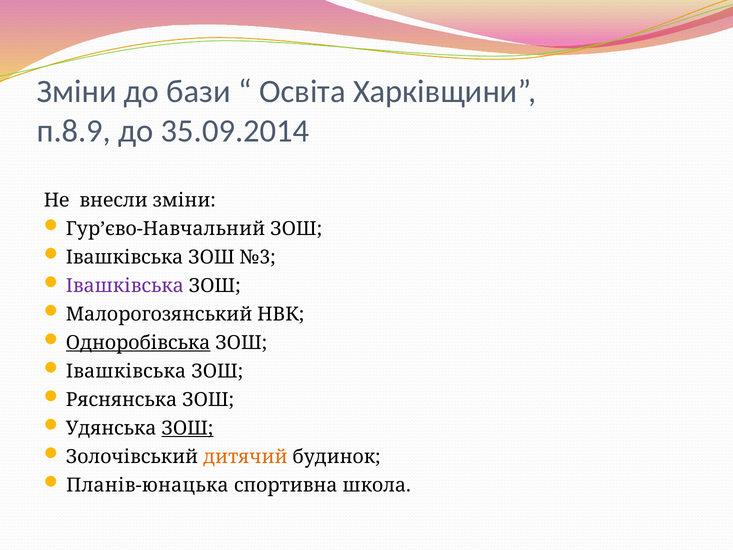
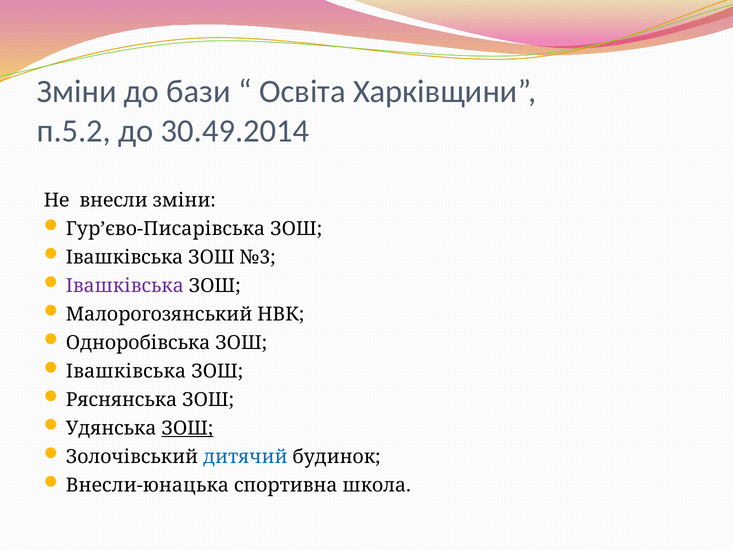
п.8.9: п.8.9 -> п.5.2
35.09.2014: 35.09.2014 -> 30.49.2014
Гур’єво-Навчальний: Гур’єво-Навчальний -> Гур’єво-Писарівська
Одноробівська underline: present -> none
дитячий colour: orange -> blue
Планів-юнацька: Планів-юнацька -> Внесли-юнацька
